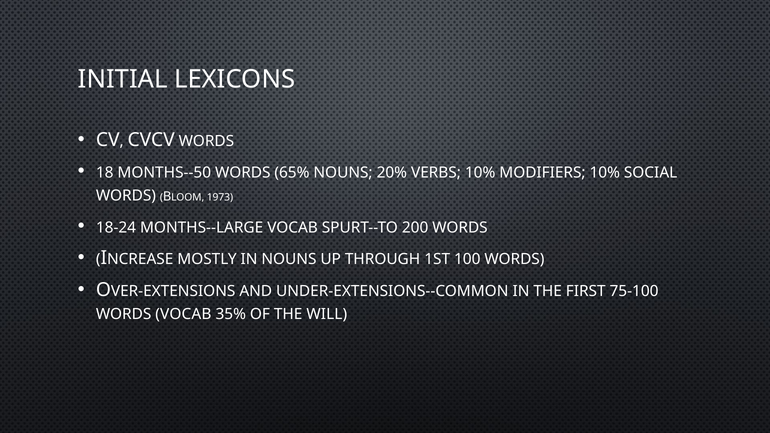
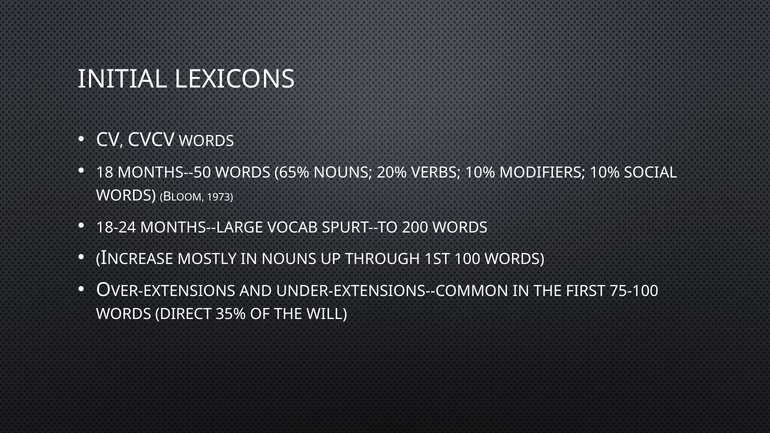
WORDS VOCAB: VOCAB -> DIRECT
